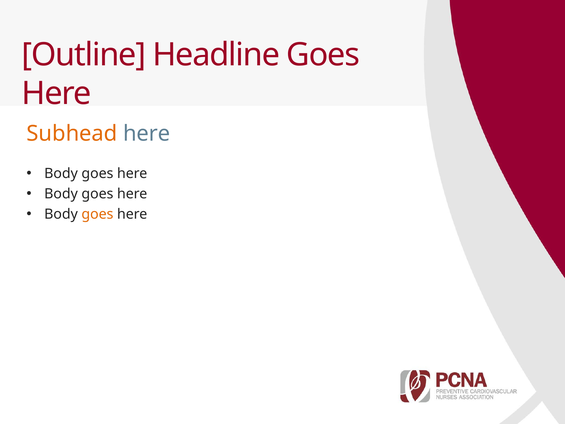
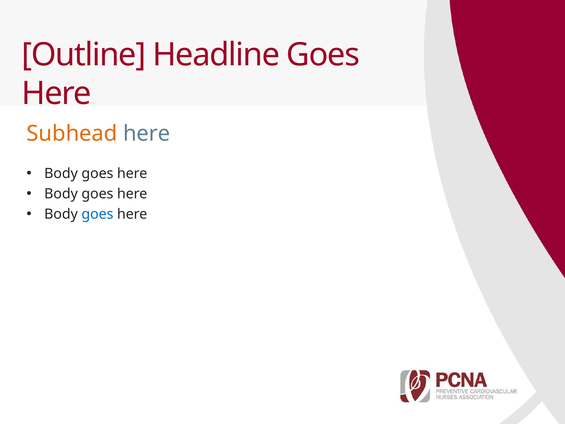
goes at (97, 214) colour: orange -> blue
